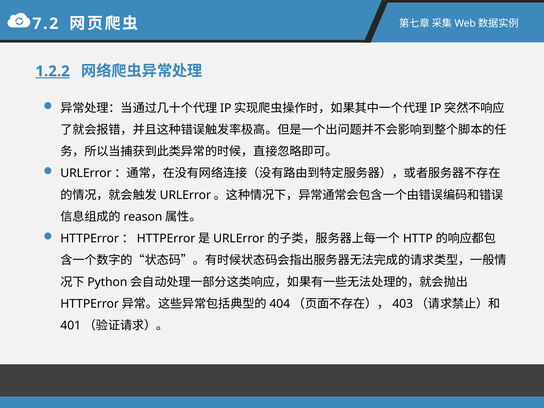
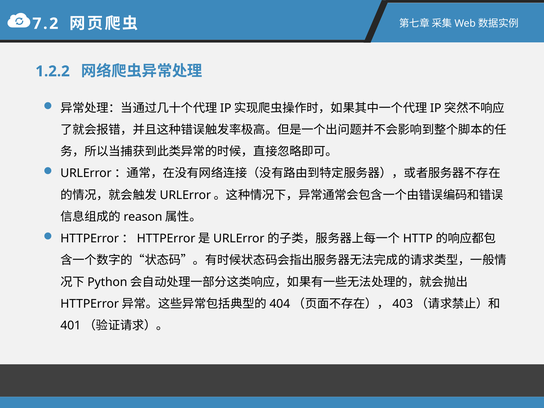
1.2.2 underline: present -> none
